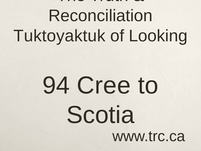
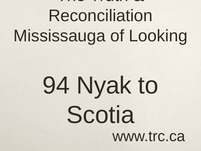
Tuktoyaktuk: Tuktoyaktuk -> Mississauga
Cree: Cree -> Nyak
